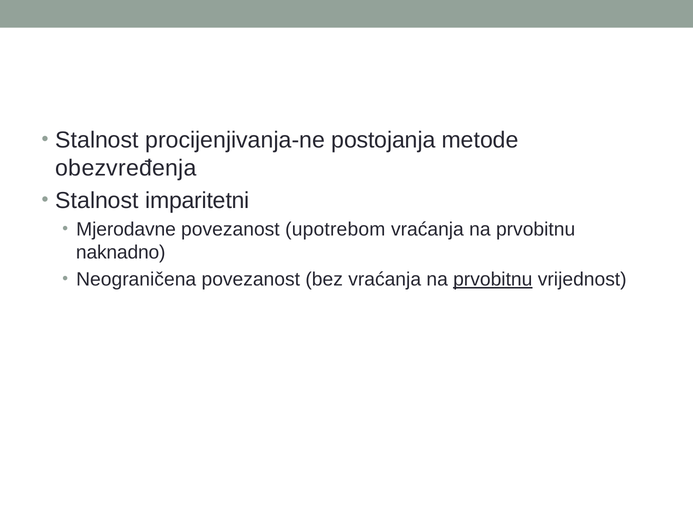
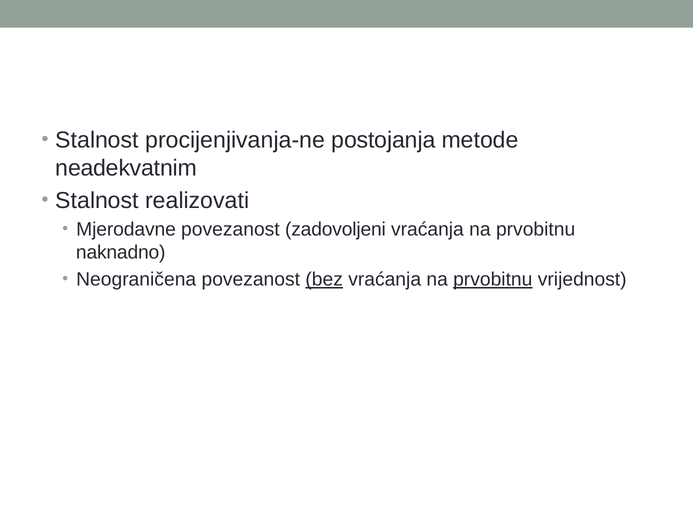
obezvređenja: obezvređenja -> neadekvatnim
imparitetni: imparitetni -> realizovati
upotrebom: upotrebom -> zadovoljeni
bez underline: none -> present
